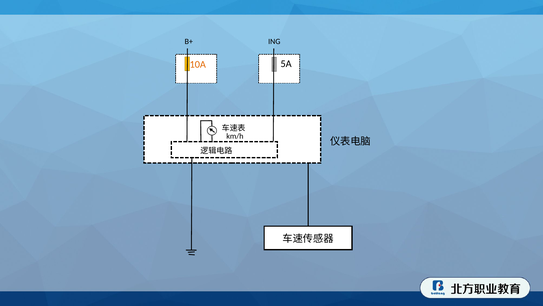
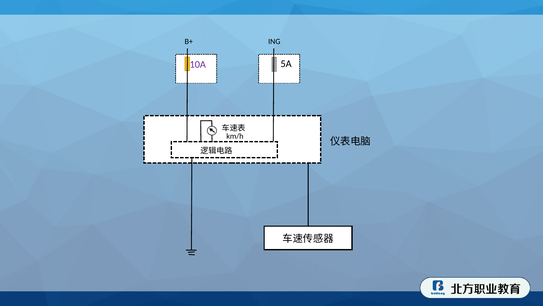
10A colour: orange -> purple
